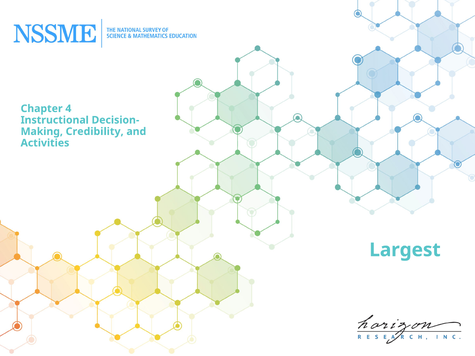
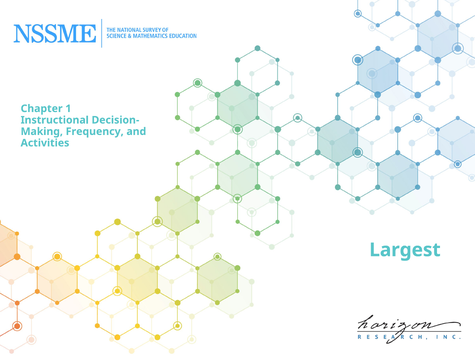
4: 4 -> 1
Credibility: Credibility -> Frequency
